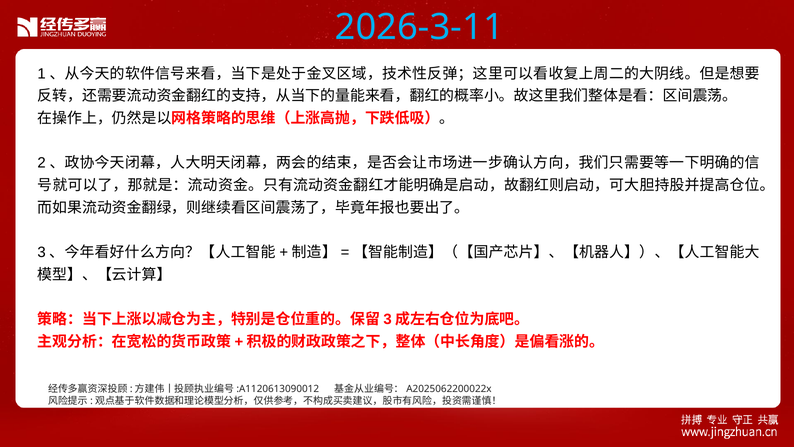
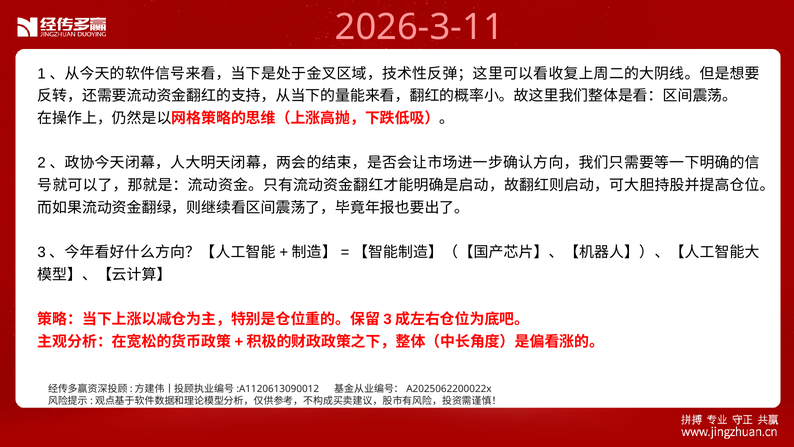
2026-3-11 colour: light blue -> pink
